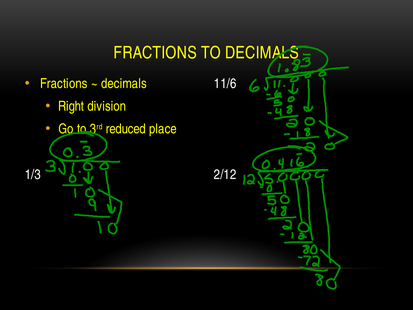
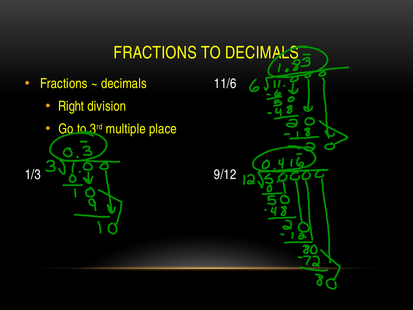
reduced: reduced -> multiple
2/12: 2/12 -> 9/12
